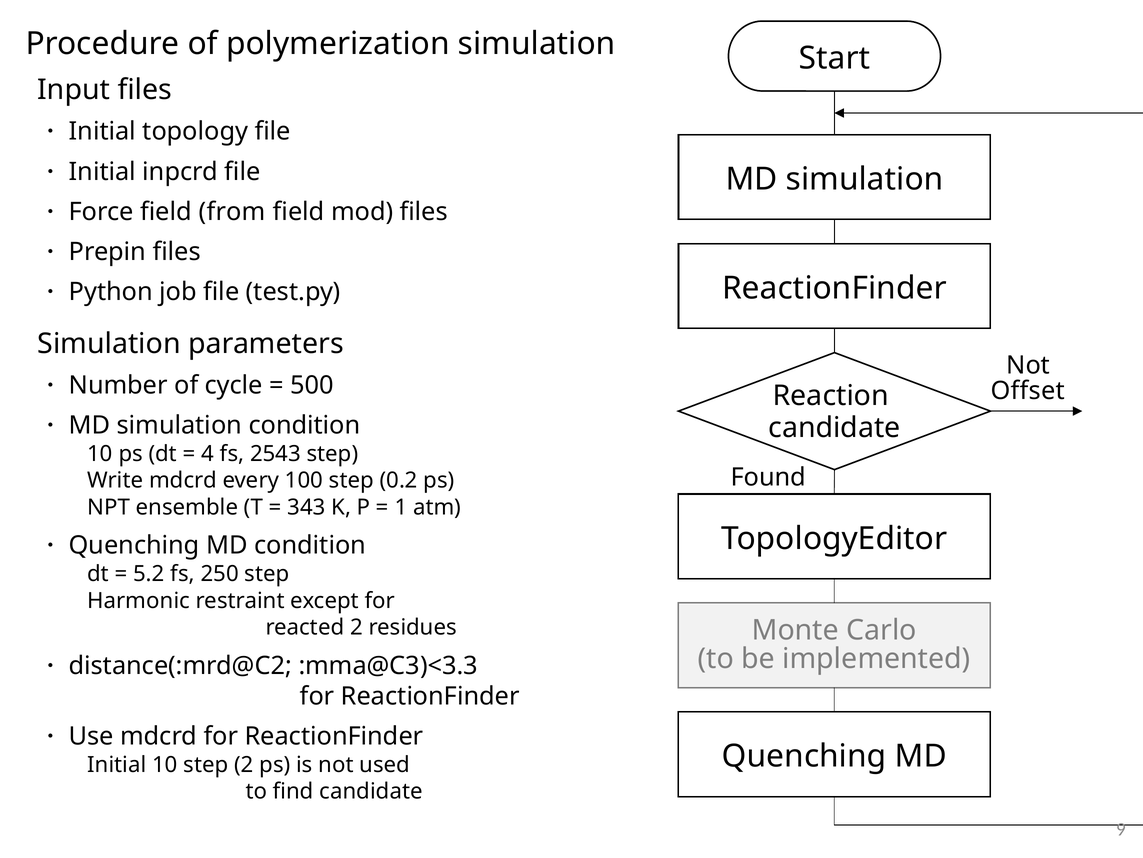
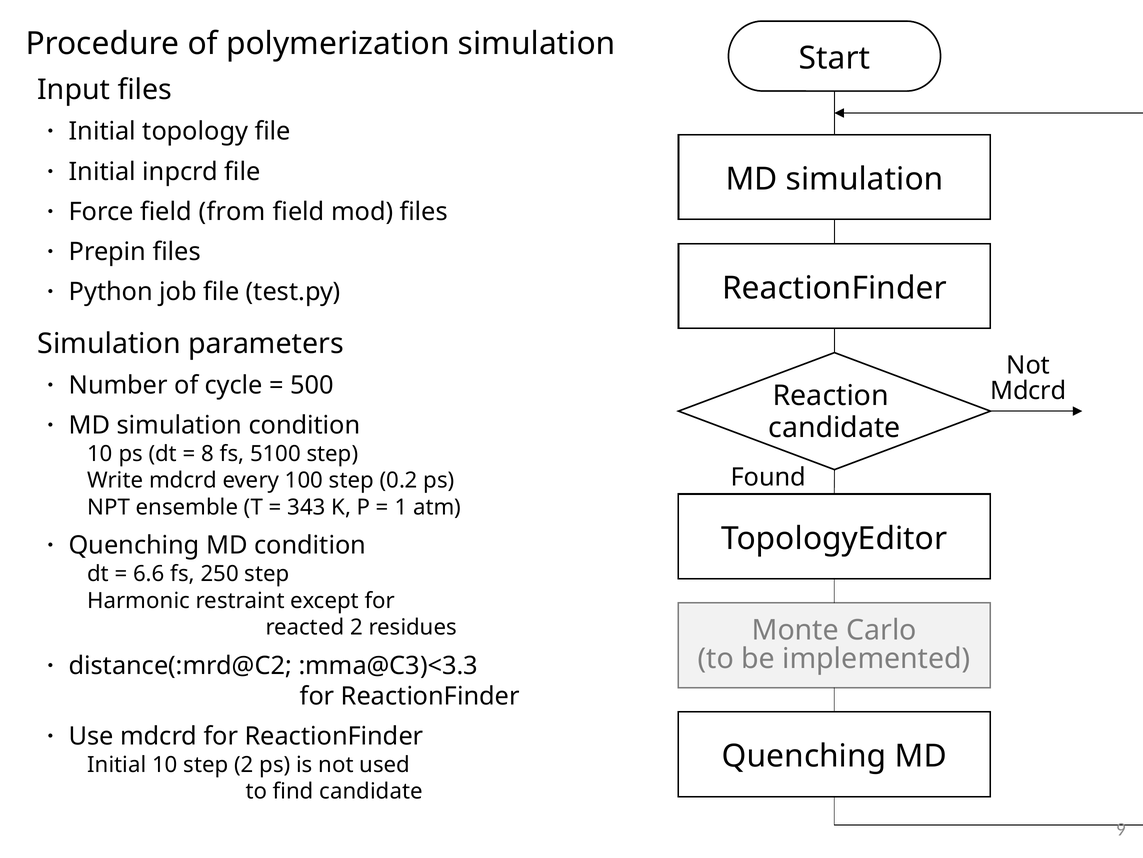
Offset at (1028, 390): Offset -> Mdcrd
4: 4 -> 8
2543: 2543 -> 5100
5.2: 5.2 -> 6.6
